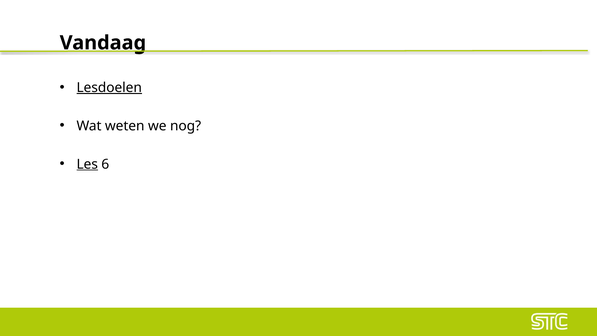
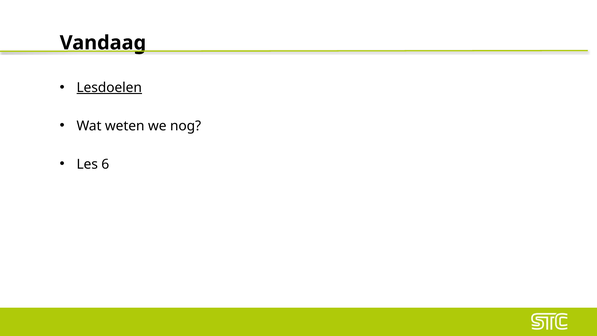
Les underline: present -> none
